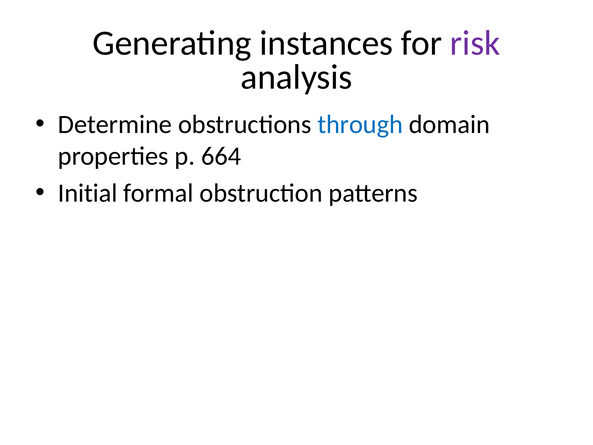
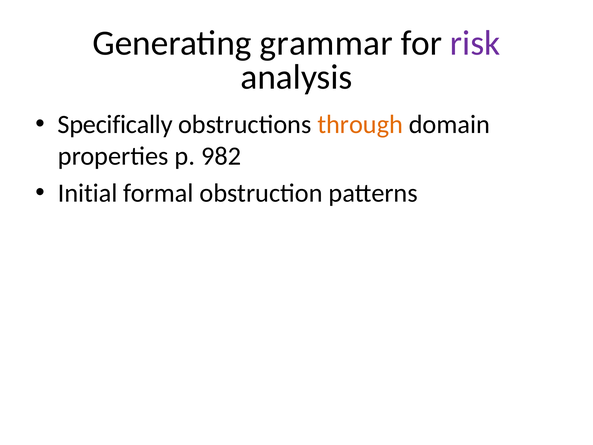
instances: instances -> grammar
Determine: Determine -> Specifically
through colour: blue -> orange
664: 664 -> 982
